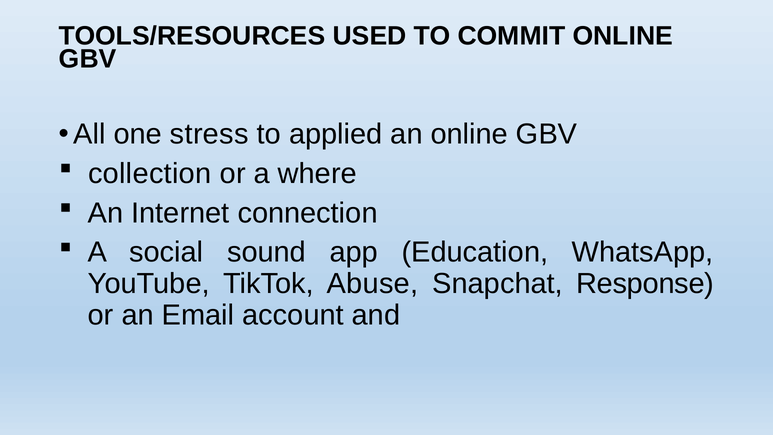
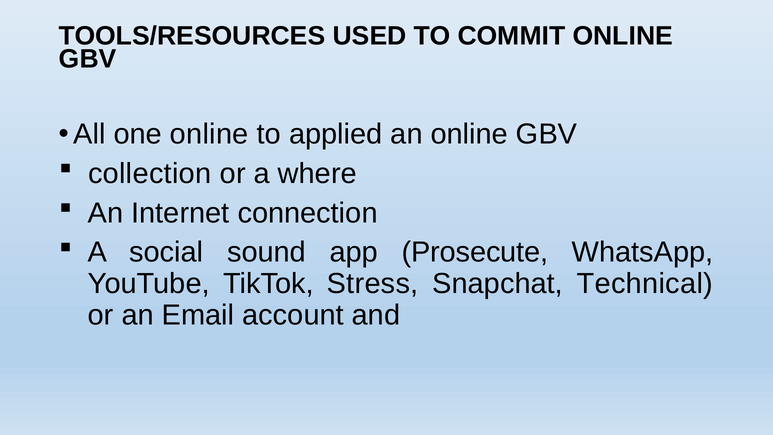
one stress: stress -> online
Education: Education -> Prosecute
Abuse: Abuse -> Stress
Response: Response -> Technical
